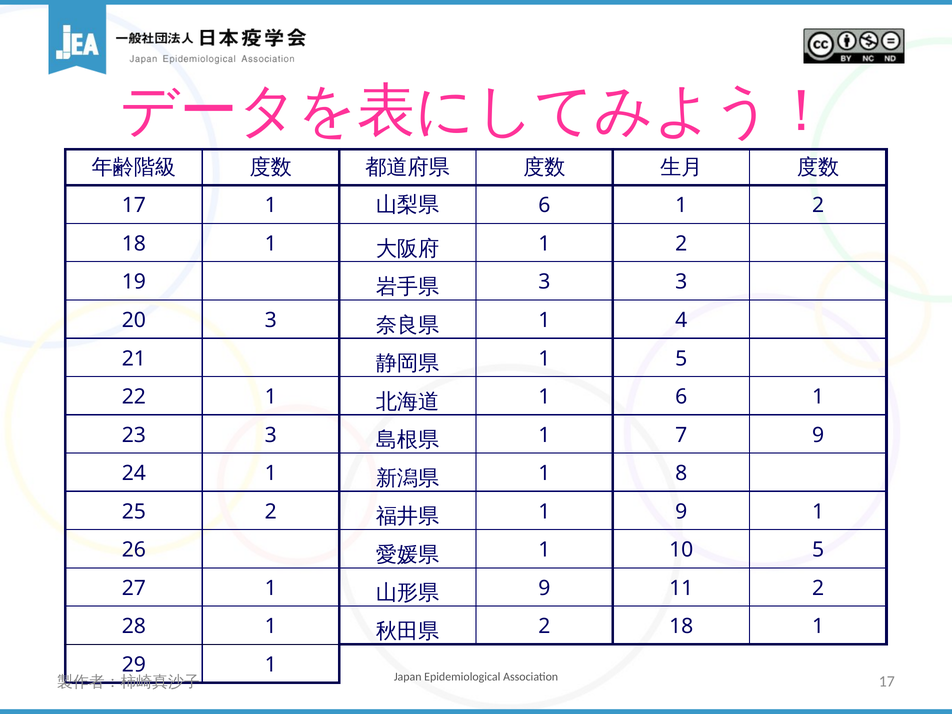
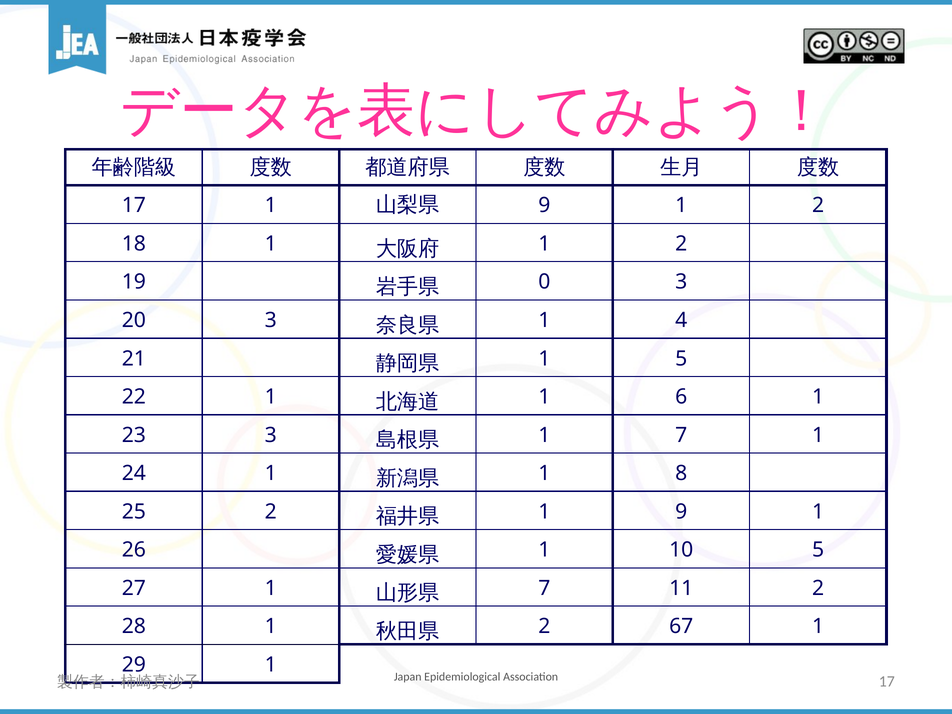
6 at (544, 205): 6 -> 9
3 at (544, 282): 3 -> 0
7 9: 9 -> 1
9 at (544, 588): 9 -> 7
18 at (681, 626): 18 -> 67
